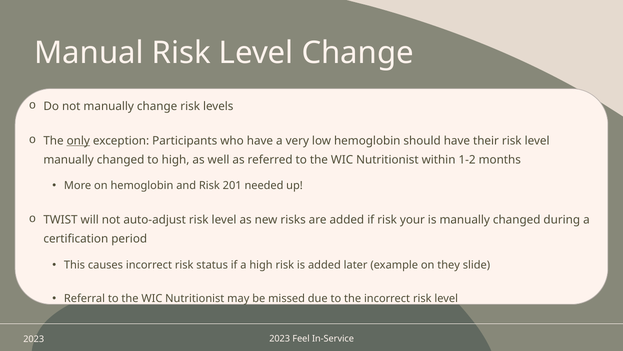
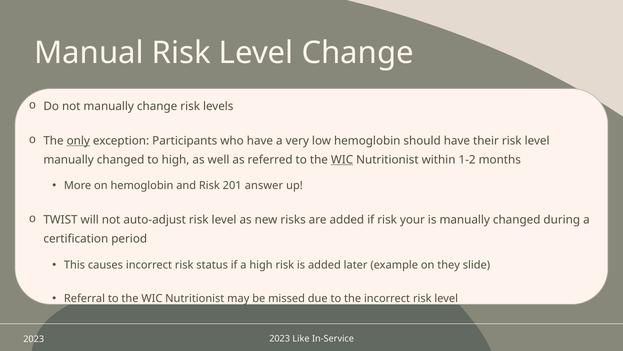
WIC at (342, 159) underline: none -> present
needed: needed -> answer
Feel: Feel -> Like
